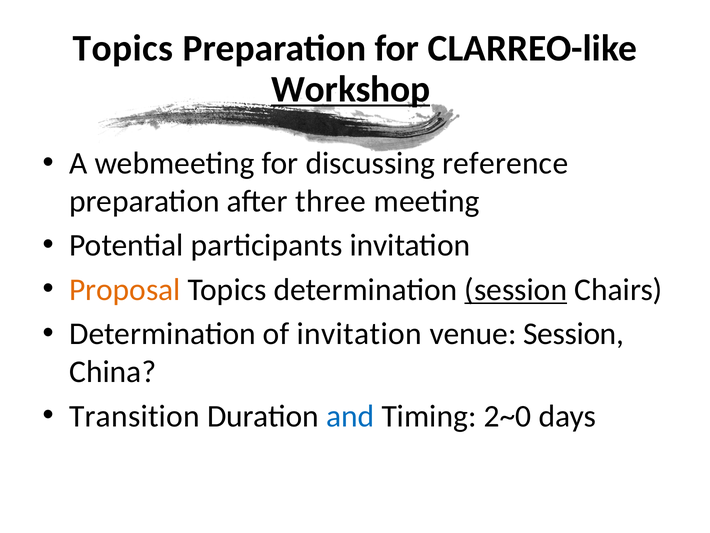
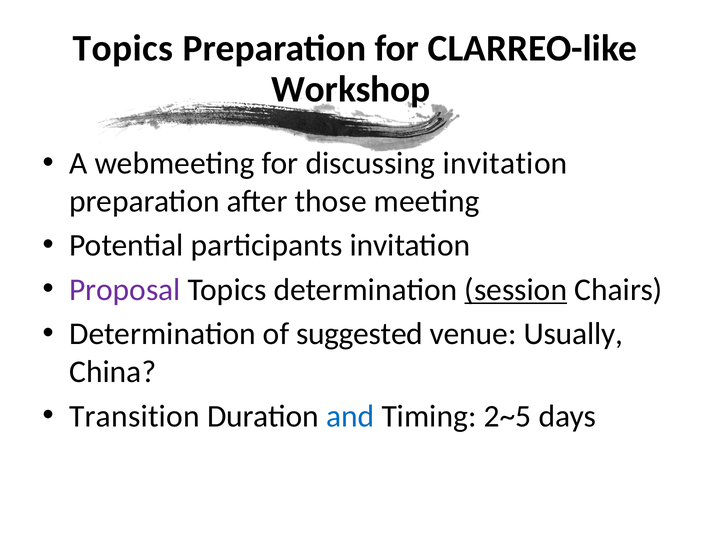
Workshop underline: present -> none
discussing reference: reference -> invitation
three: three -> those
Proposal colour: orange -> purple
of invitation: invitation -> suggested
venue Session: Session -> Usually
2~0: 2~0 -> 2~5
